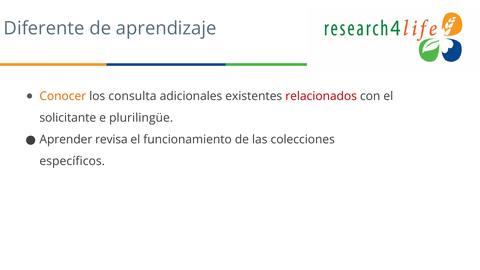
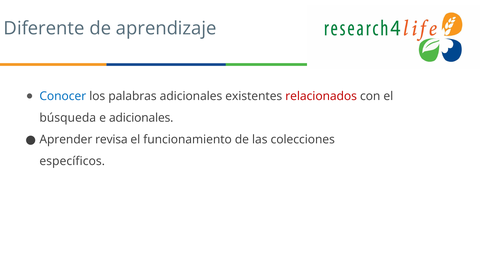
Conocer colour: orange -> blue
consulta: consulta -> palabras
solicitante: solicitante -> búsqueda
e plurilingüe: plurilingüe -> adicionales
